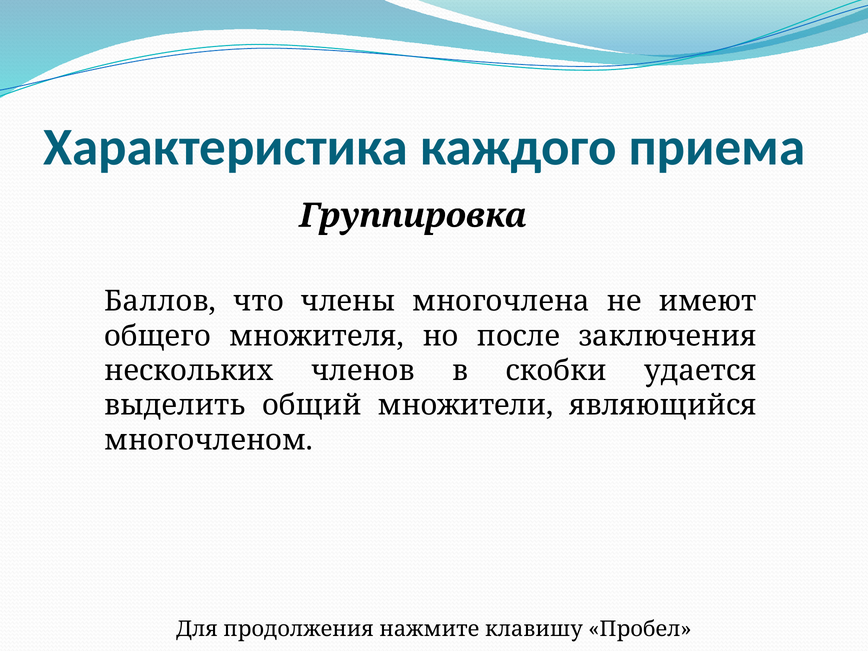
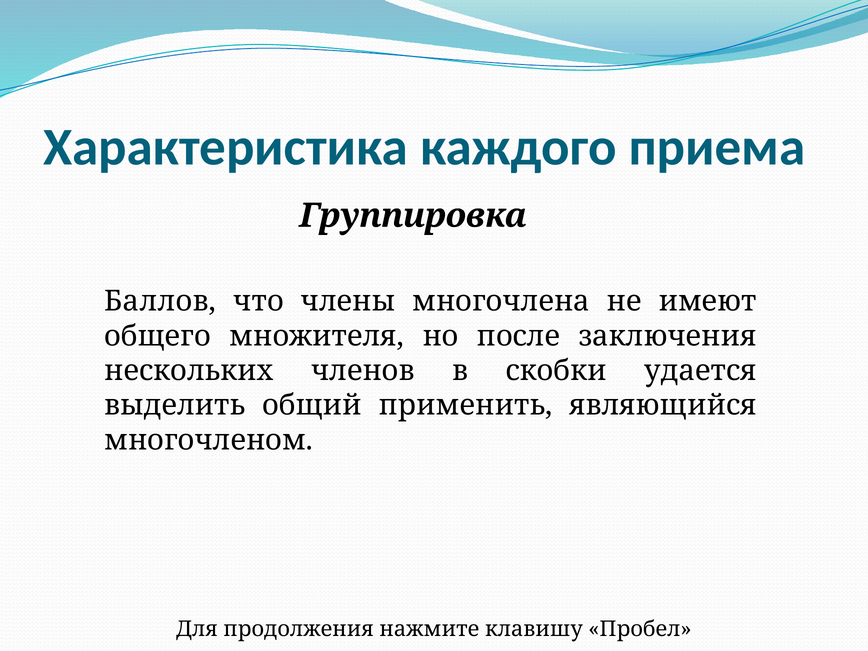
множители: множители -> применить
